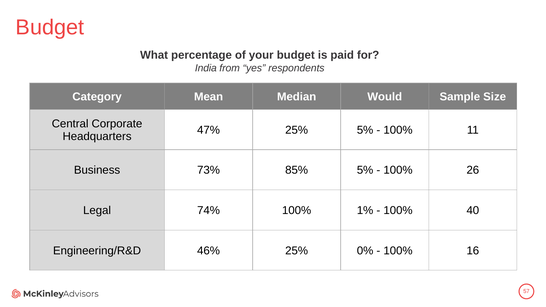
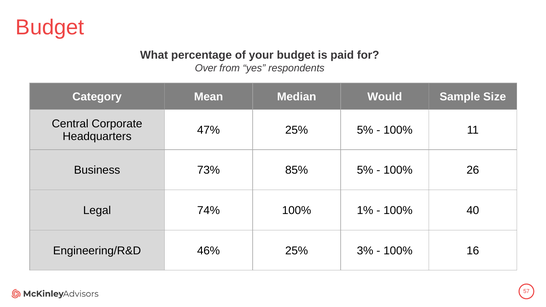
India: India -> Over
0%: 0% -> 3%
